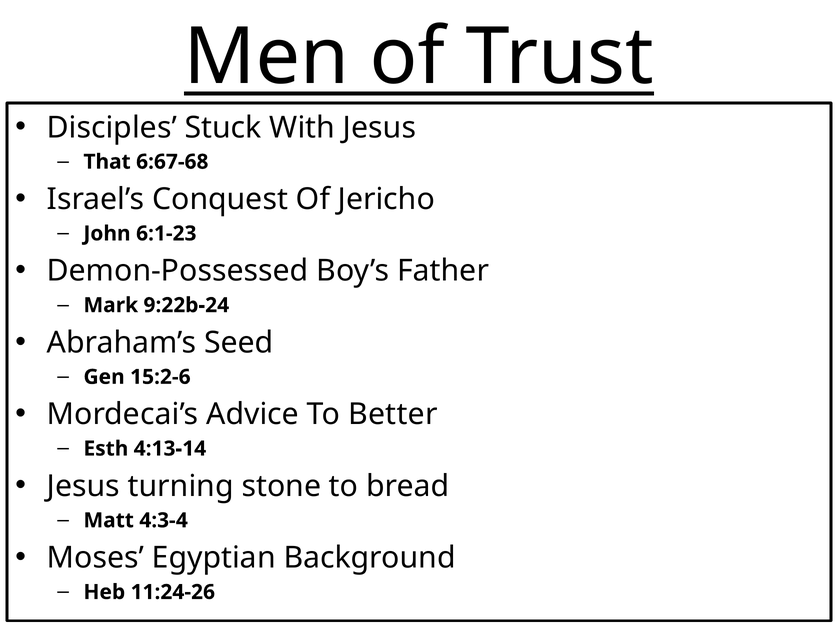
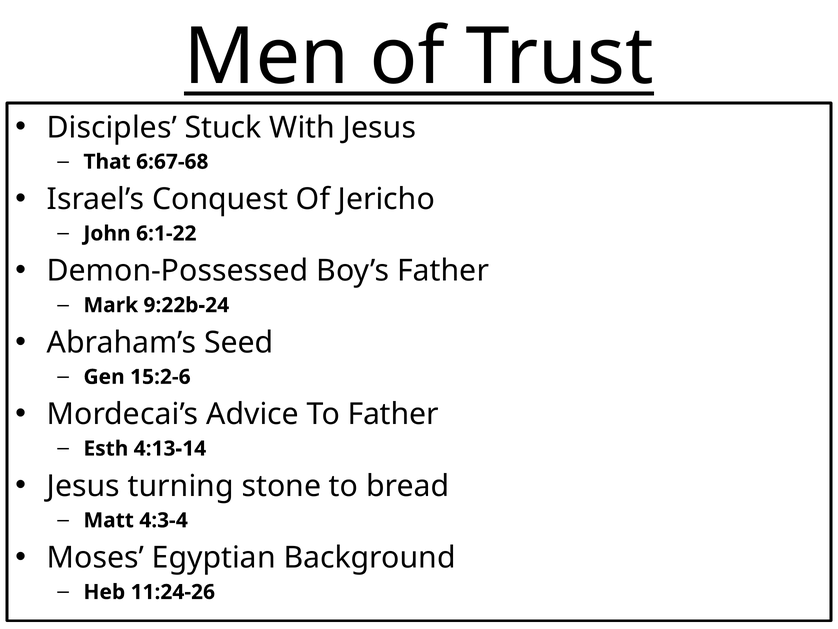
6:1-23: 6:1-23 -> 6:1-22
To Better: Better -> Father
